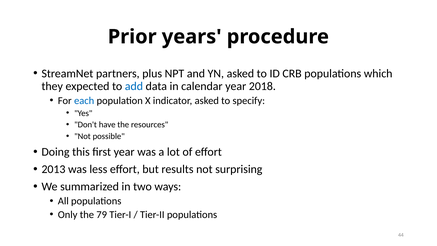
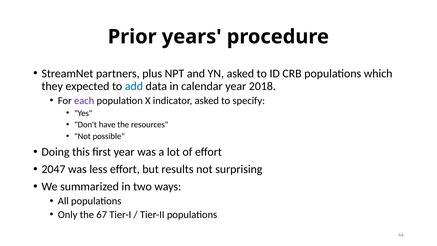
each colour: blue -> purple
2013: 2013 -> 2047
79: 79 -> 67
